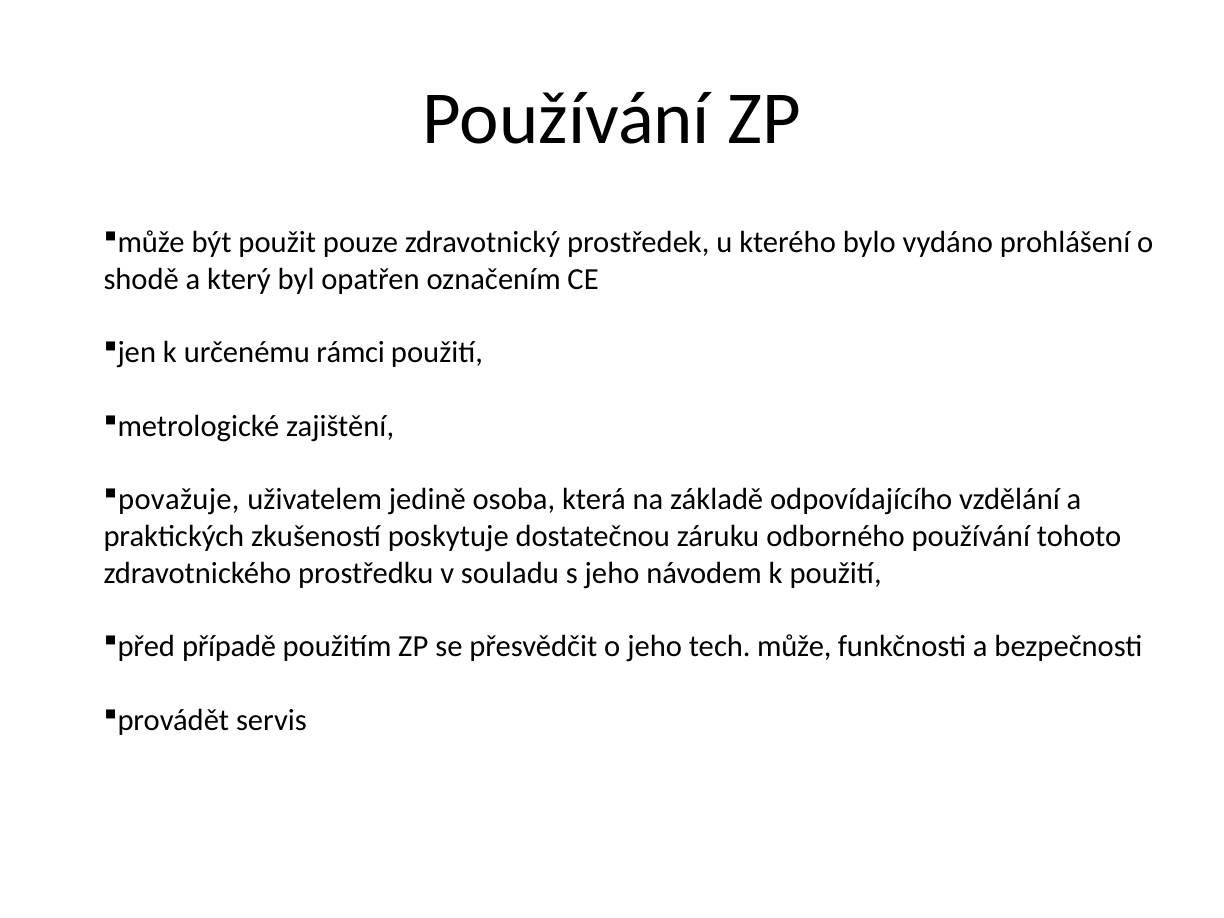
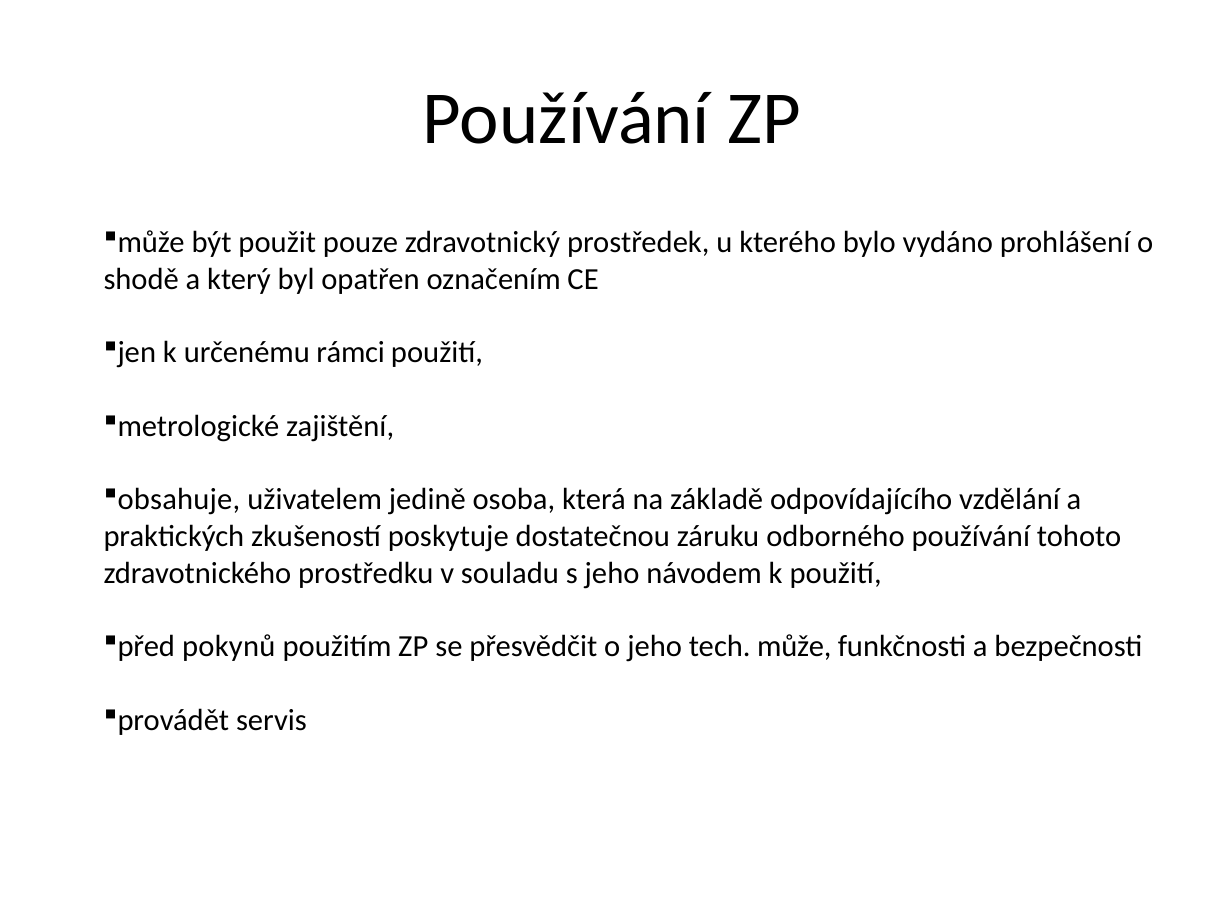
považuje: považuje -> obsahuje
případě: případě -> pokynů
